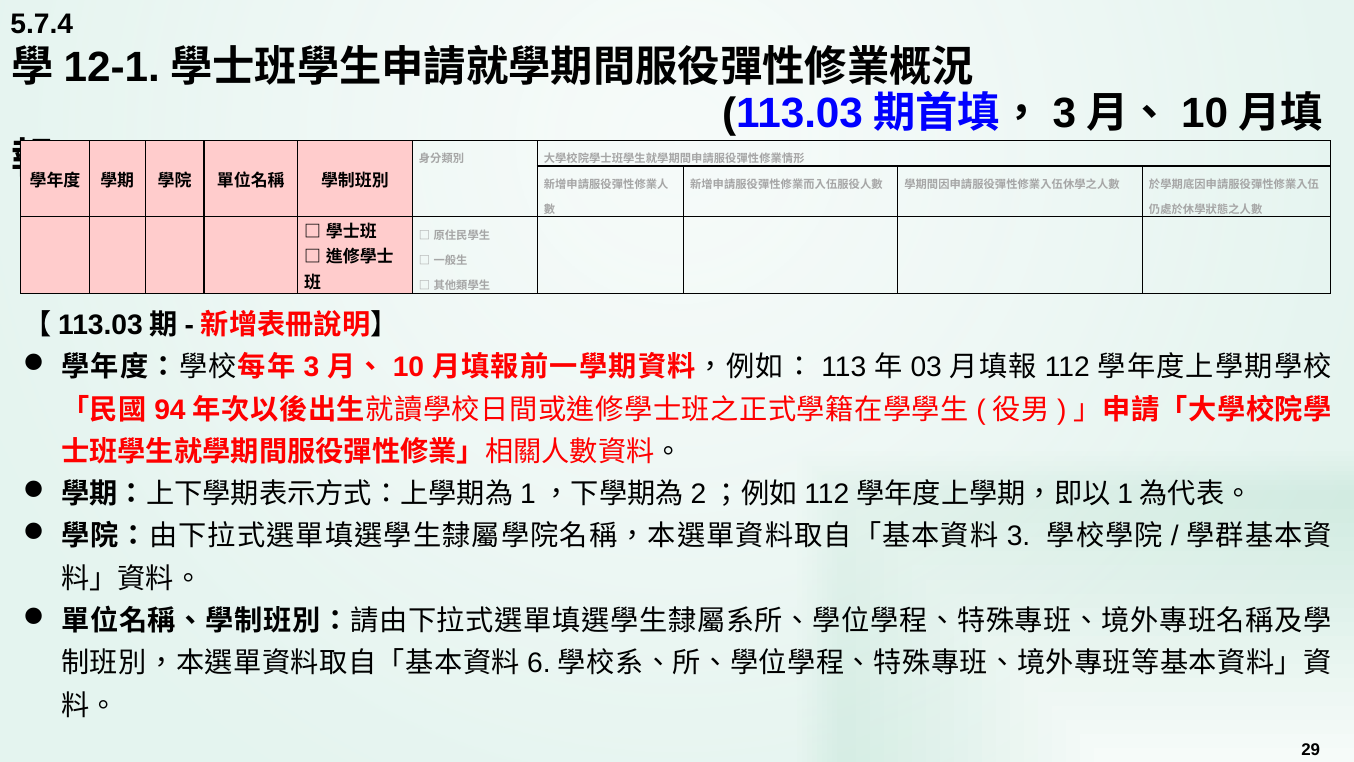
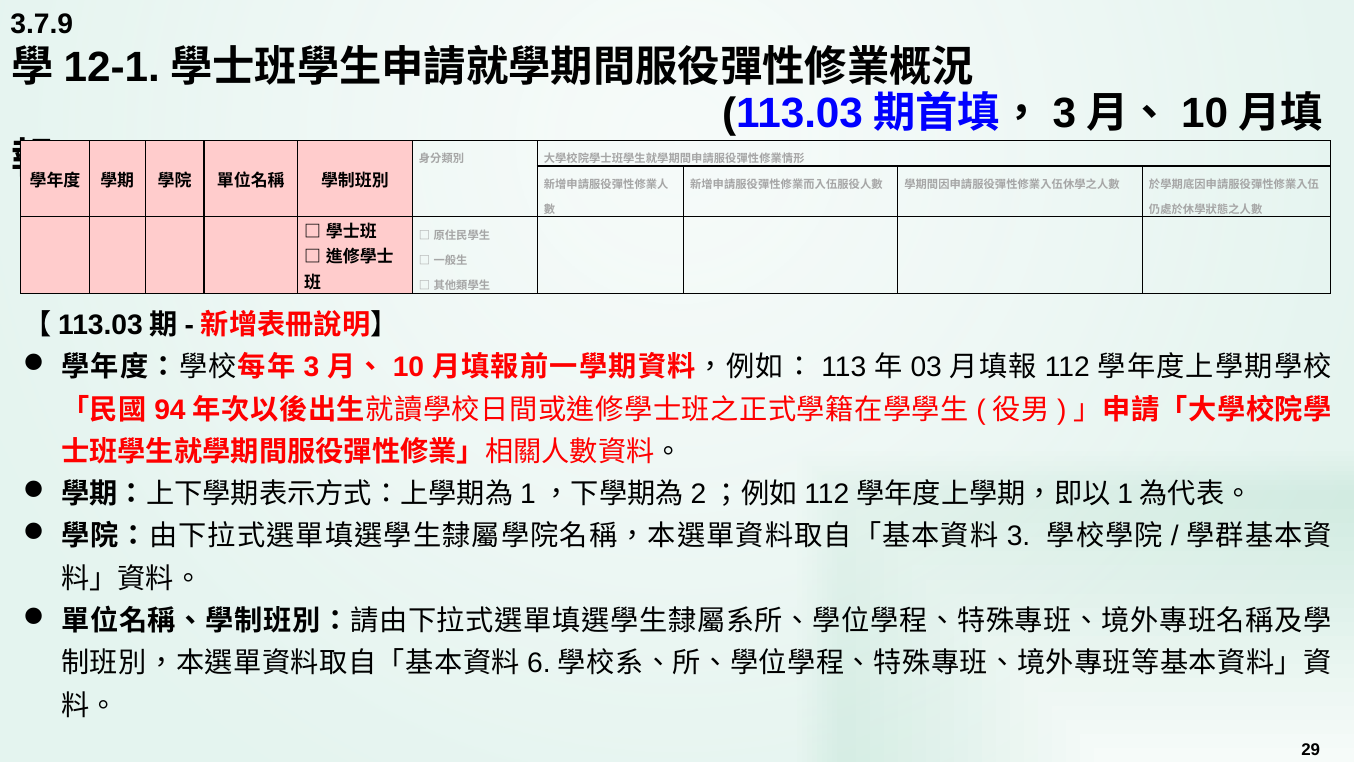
5.7.4: 5.7.4 -> 3.7.9
